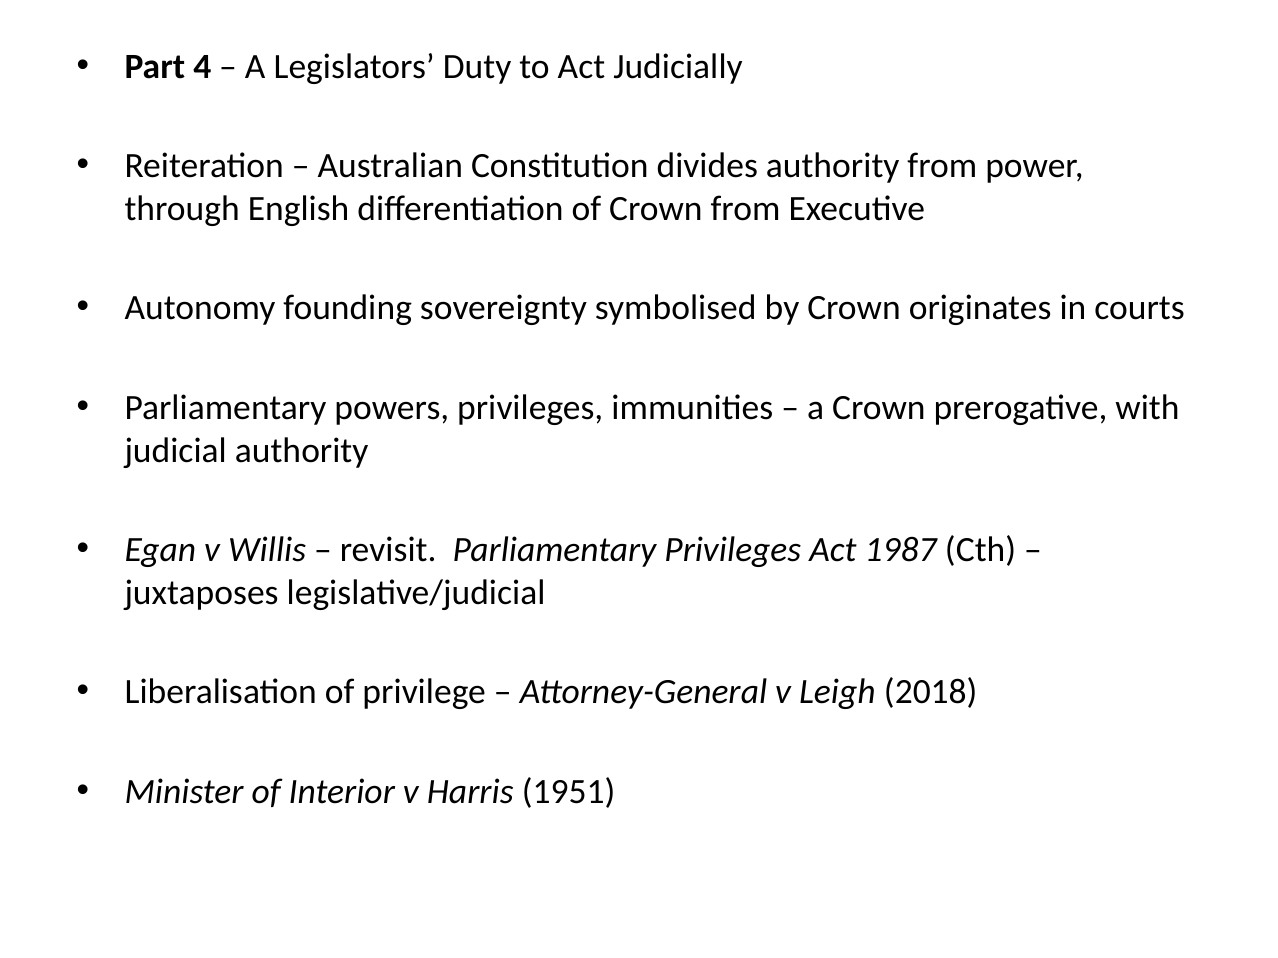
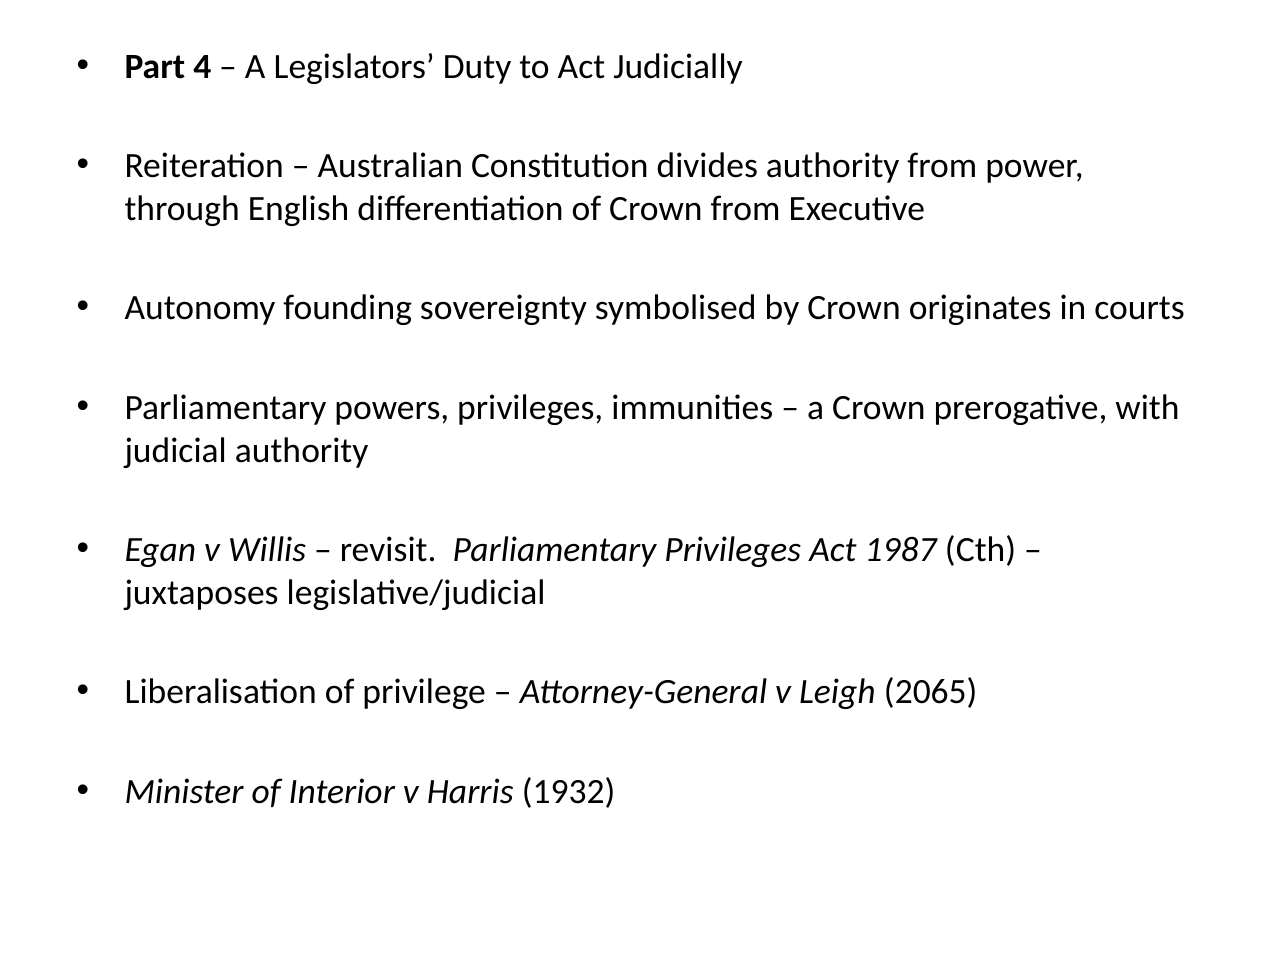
2018: 2018 -> 2065
1951: 1951 -> 1932
